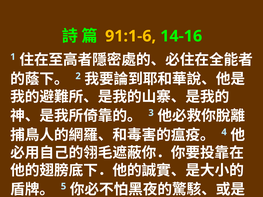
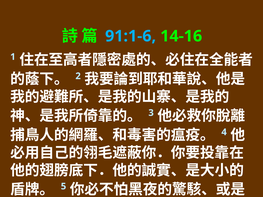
91:1-6 colour: yellow -> light blue
